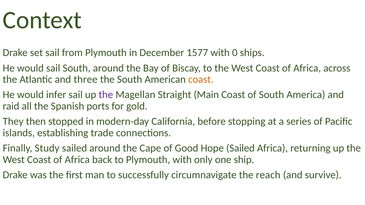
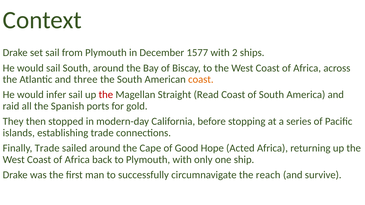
0: 0 -> 2
the at (106, 95) colour: purple -> red
Main: Main -> Read
Finally Study: Study -> Trade
Hope Sailed: Sailed -> Acted
